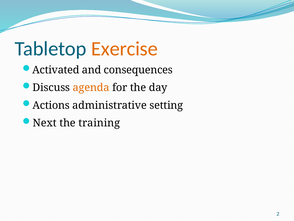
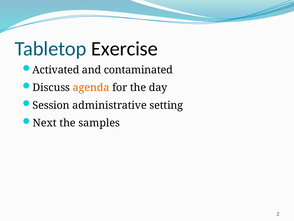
Exercise colour: orange -> black
consequences: consequences -> contaminated
Actions: Actions -> Session
training: training -> samples
